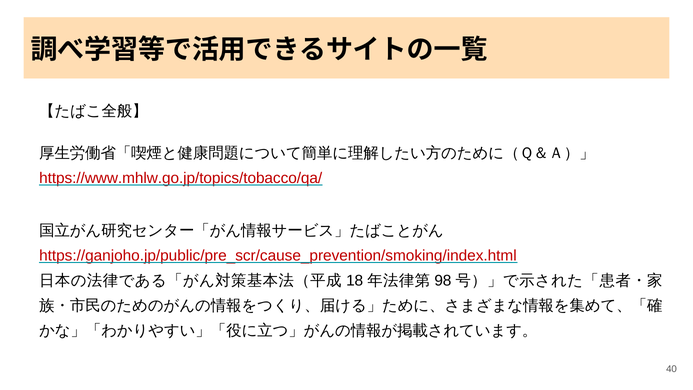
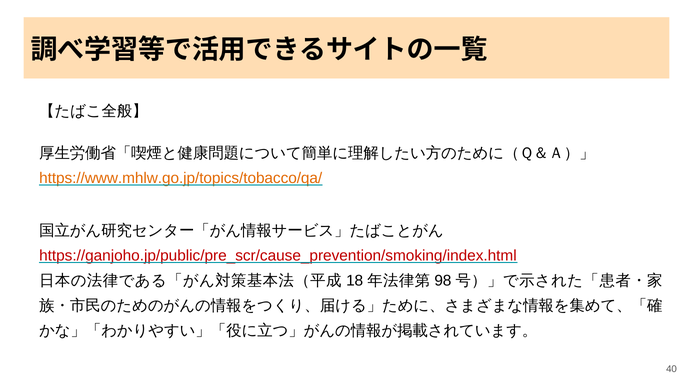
https://www.mhlw.go.jp/topics/tobacco/qa/ colour: red -> orange
